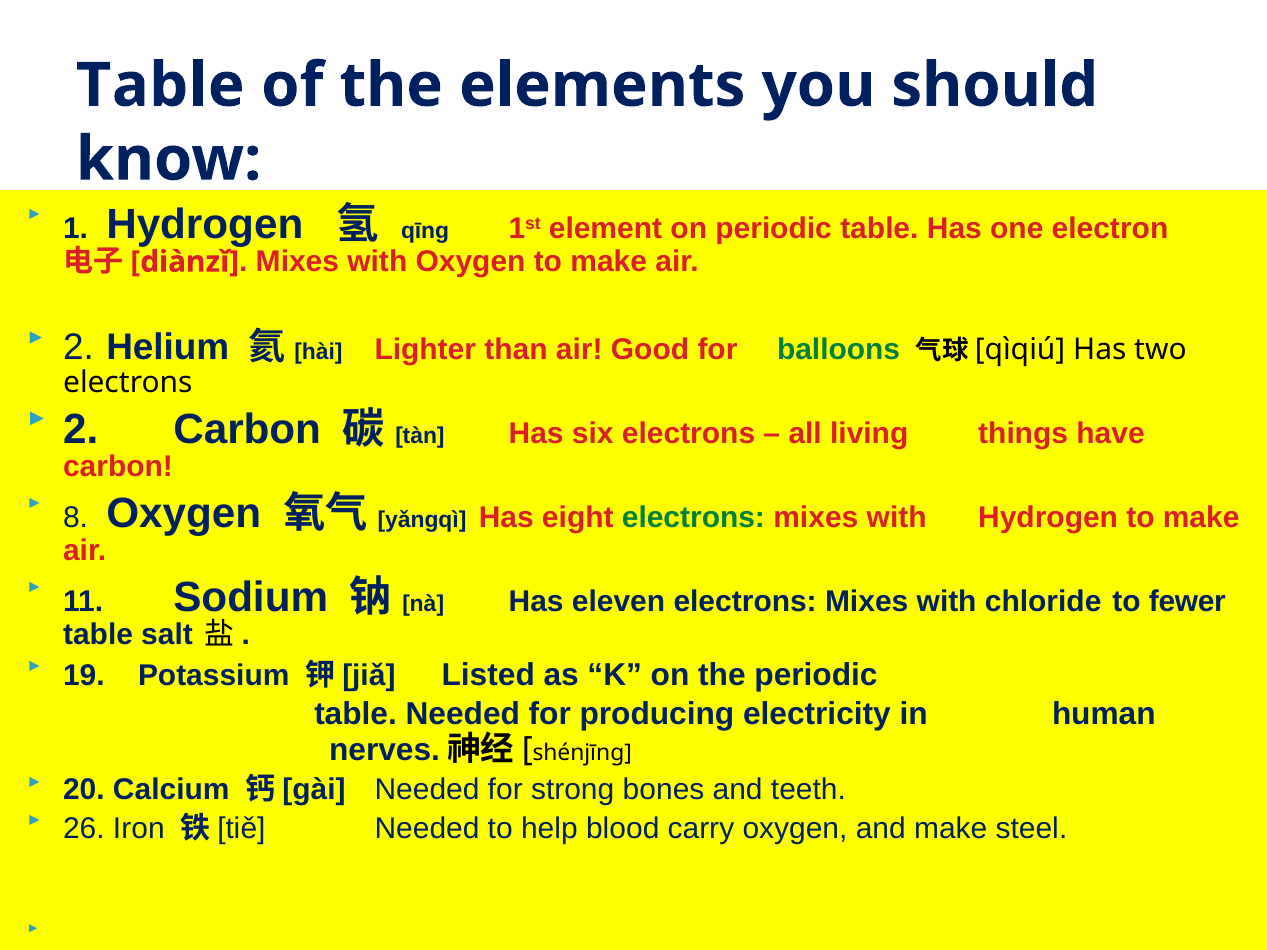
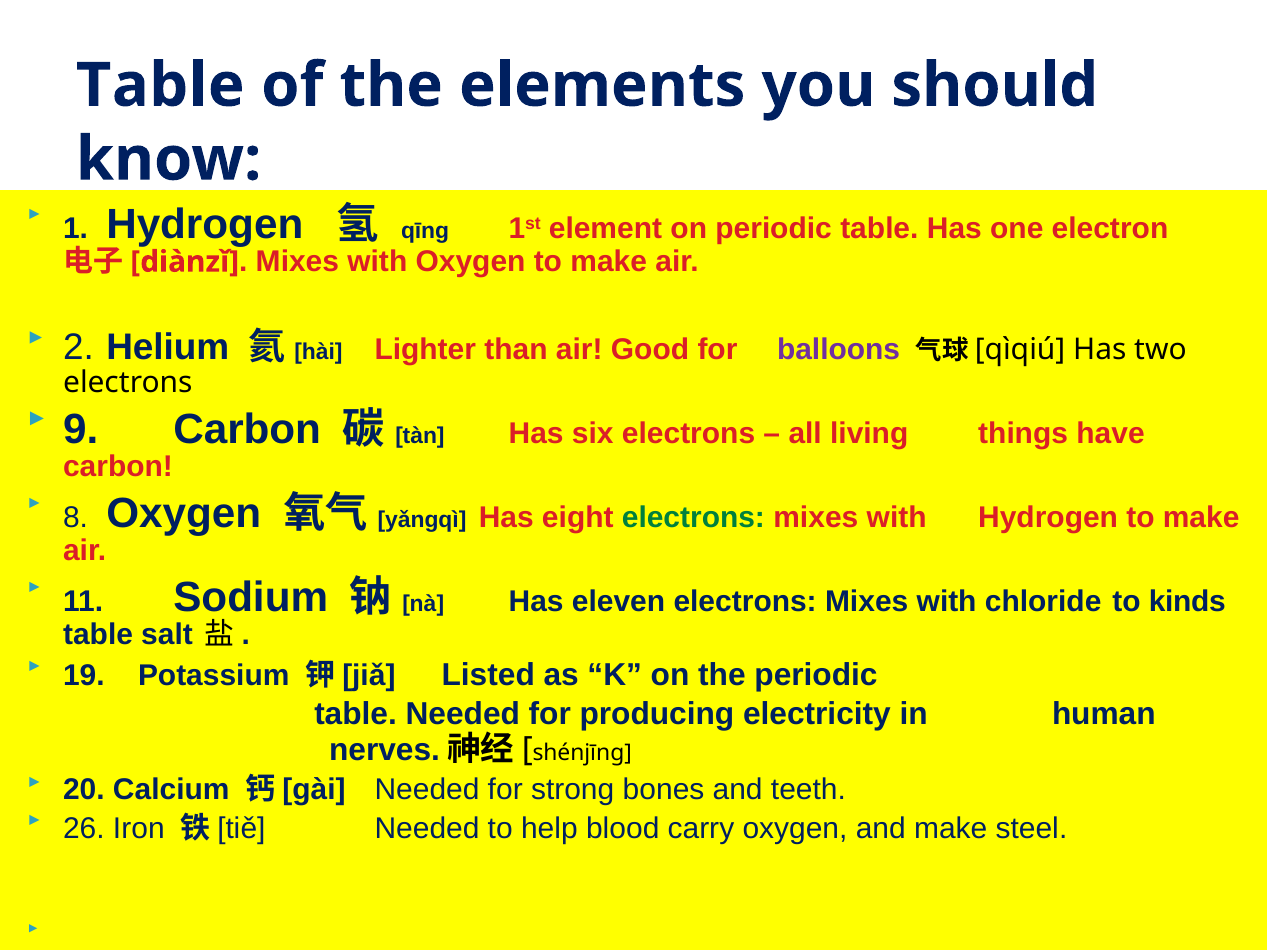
balloons colour: green -> purple
2 at (81, 430): 2 -> 9
fewer: fewer -> kinds
